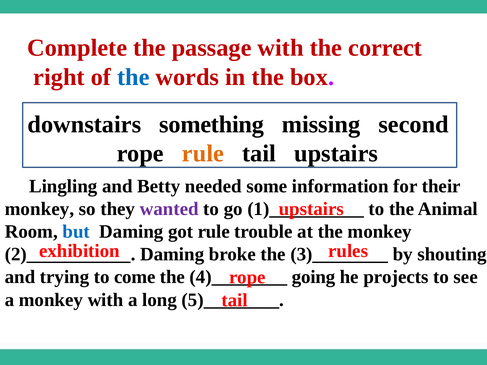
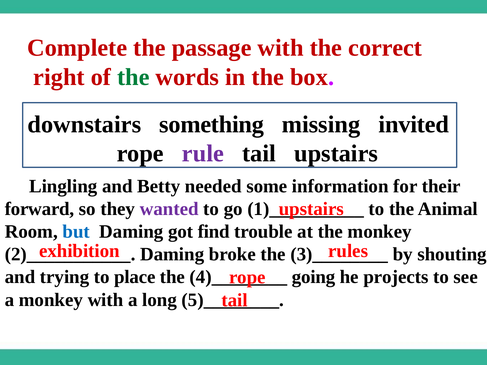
the at (133, 77) colour: blue -> green
second: second -> invited
rule at (203, 154) colour: orange -> purple
monkey at (39, 209): monkey -> forward
got rule: rule -> find
come: come -> place
